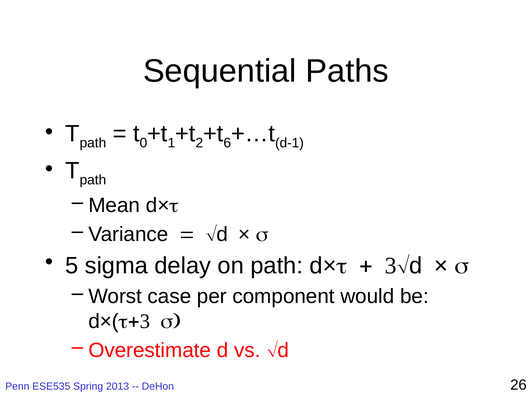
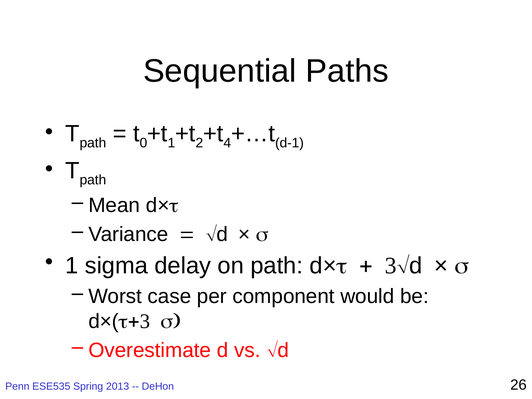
6: 6 -> 4
5 at (72, 266): 5 -> 1
